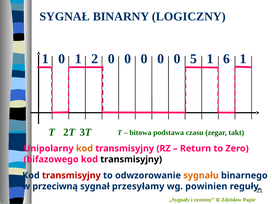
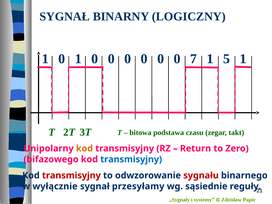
2 at (95, 59): 2 -> 0
5: 5 -> 7
6: 6 -> 5
transmisyjny at (131, 159) colour: black -> blue
sygnału colour: orange -> red
przeciwną: przeciwną -> wyłącznie
powinien: powinien -> sąsiednie
